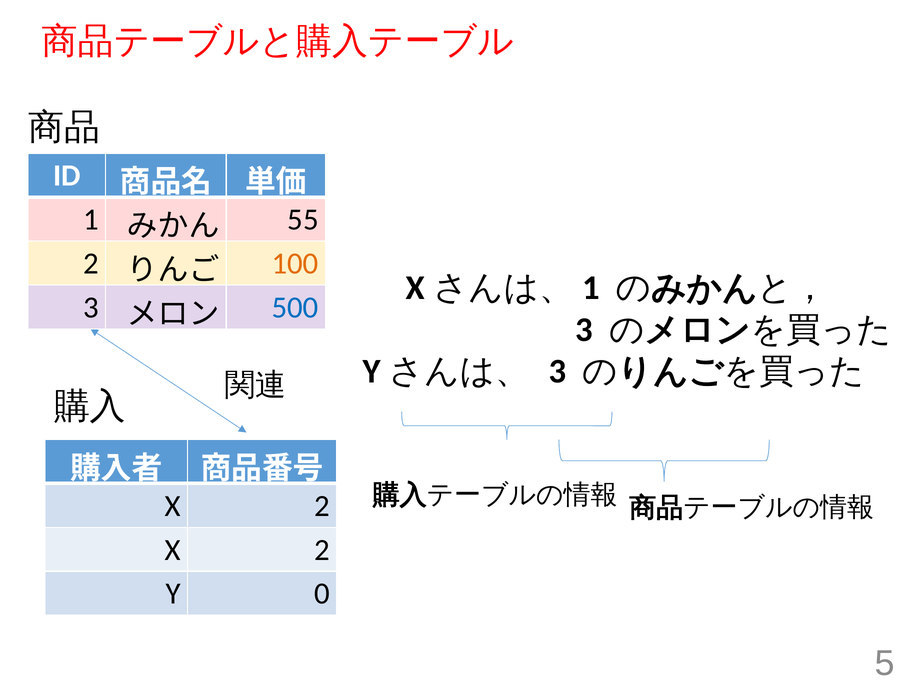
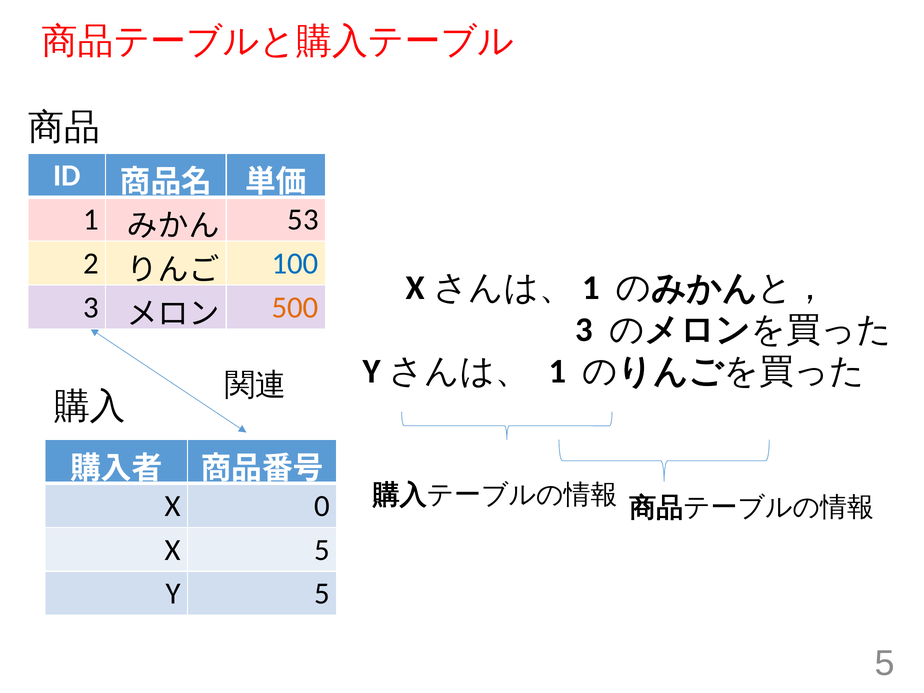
55: 55 -> 53
100 colour: orange -> blue
500 colour: blue -> orange
3 at (557, 371): 3 -> 1
2 at (322, 506): 2 -> 0
2 at (322, 550): 2 -> 5
Y 0: 0 -> 5
